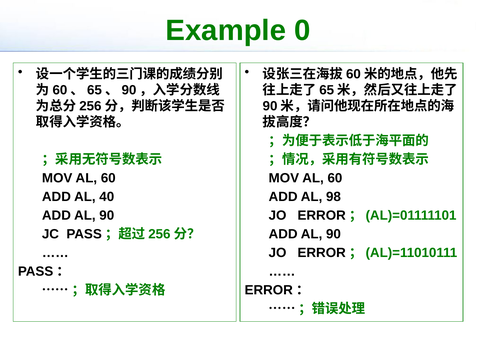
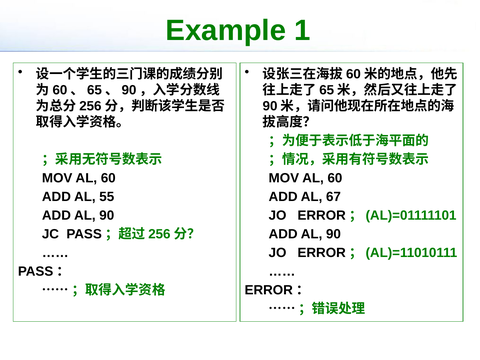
0: 0 -> 1
98: 98 -> 67
40: 40 -> 55
